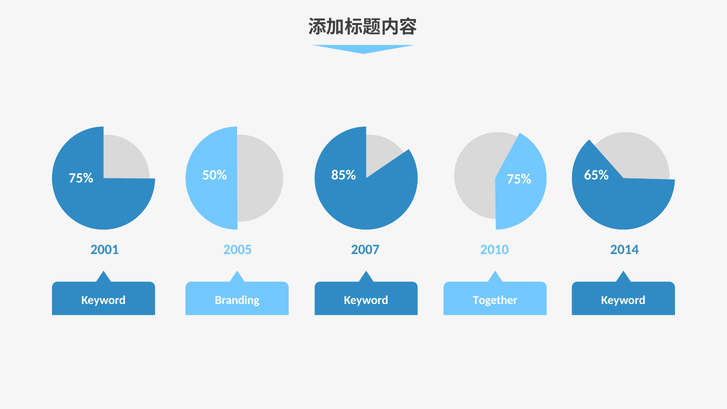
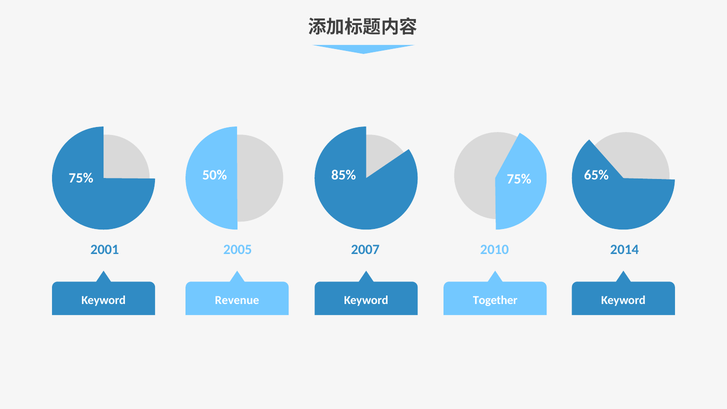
Branding: Branding -> Revenue
